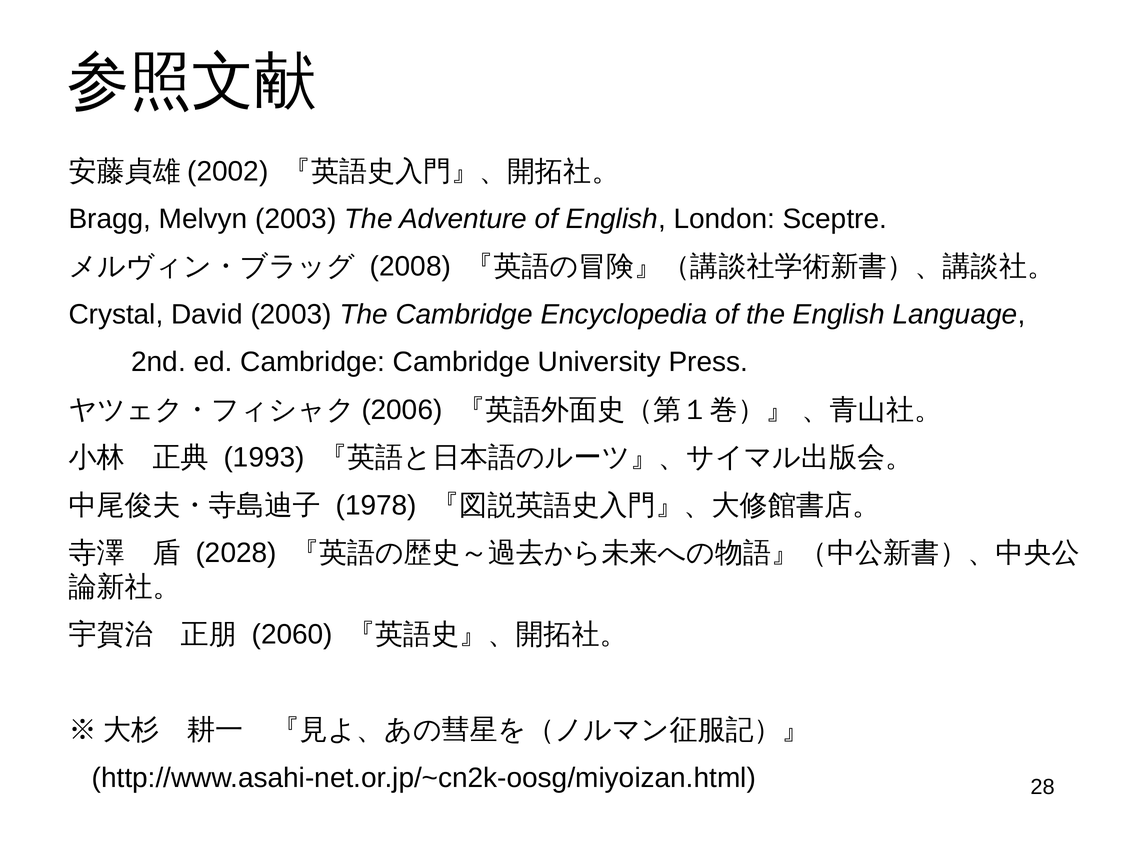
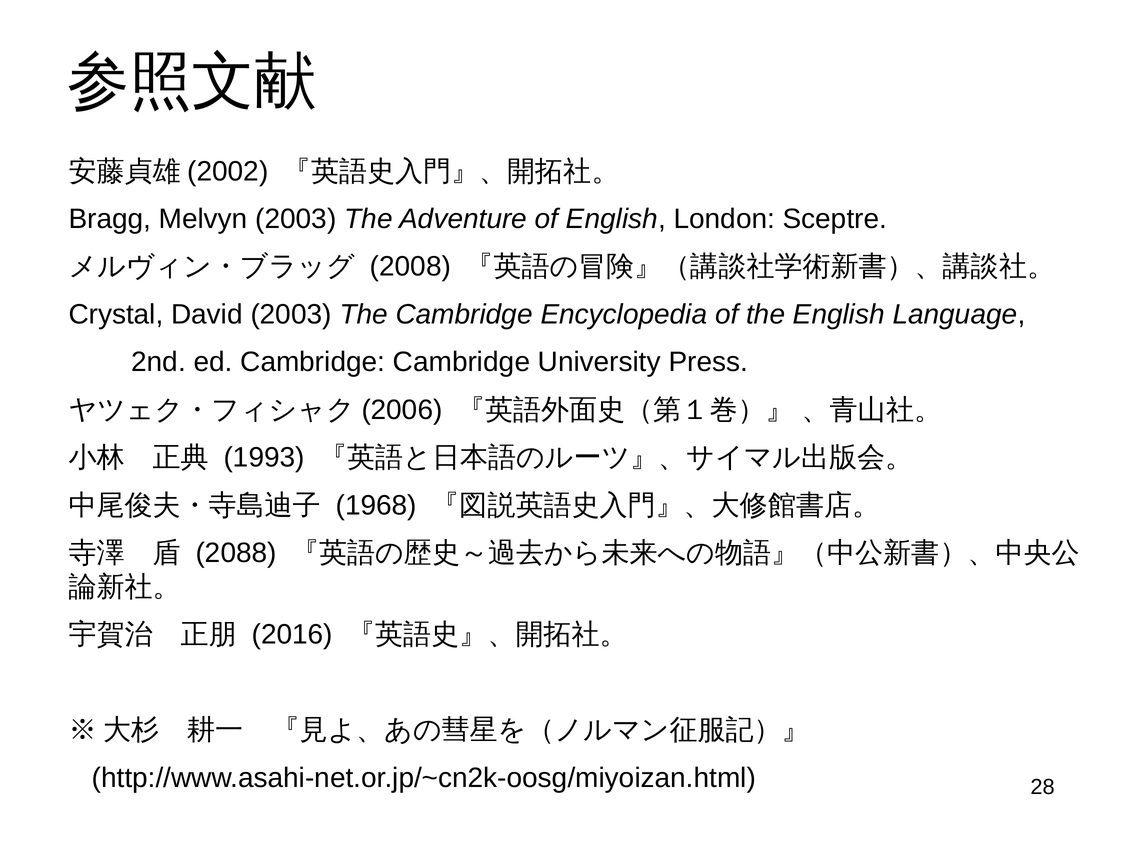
1978: 1978 -> 1968
2028: 2028 -> 2088
2060: 2060 -> 2016
